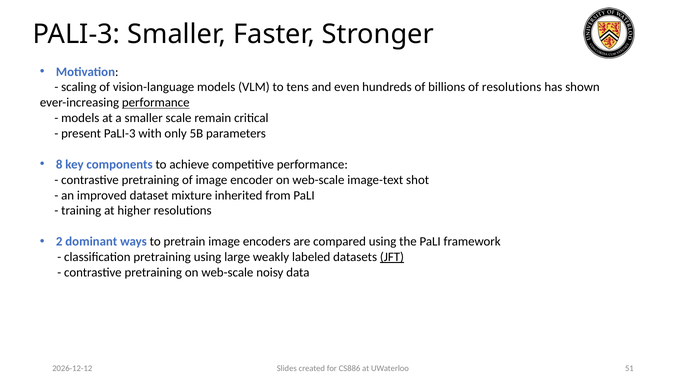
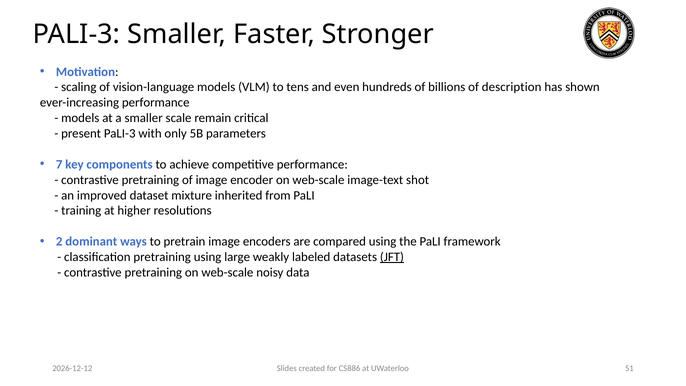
of resolutions: resolutions -> description
performance at (156, 103) underline: present -> none
8: 8 -> 7
